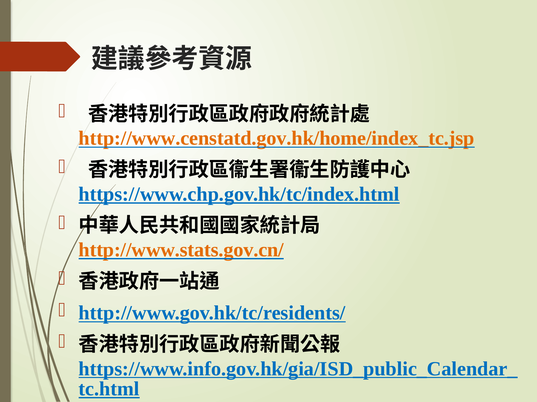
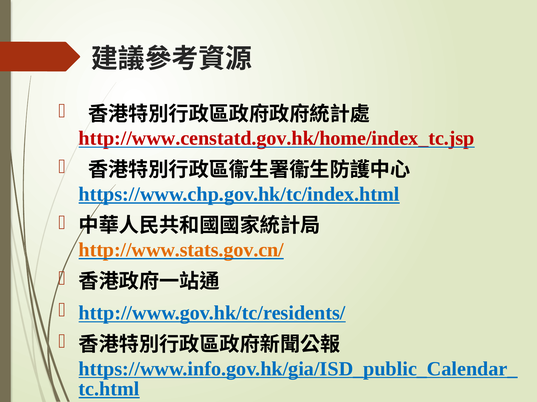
http://www.censtatd.gov.hk/home/index_tc.jsp colour: orange -> red
